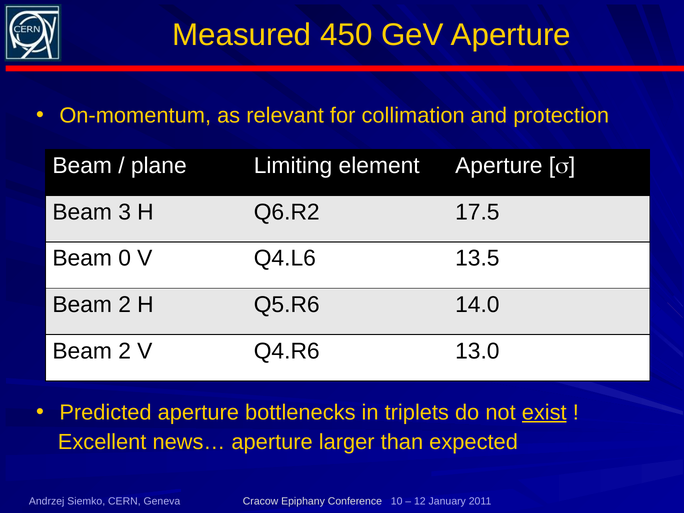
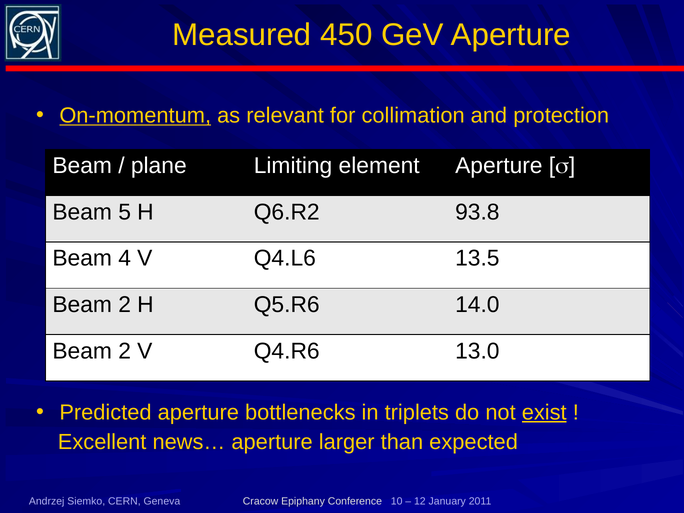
On-momentum underline: none -> present
3: 3 -> 5
17.5: 17.5 -> 93.8
0: 0 -> 4
